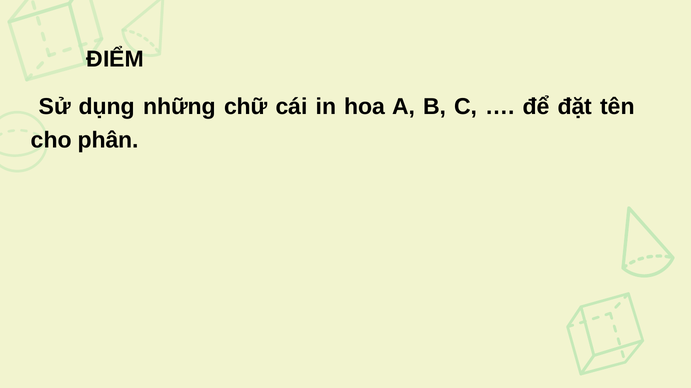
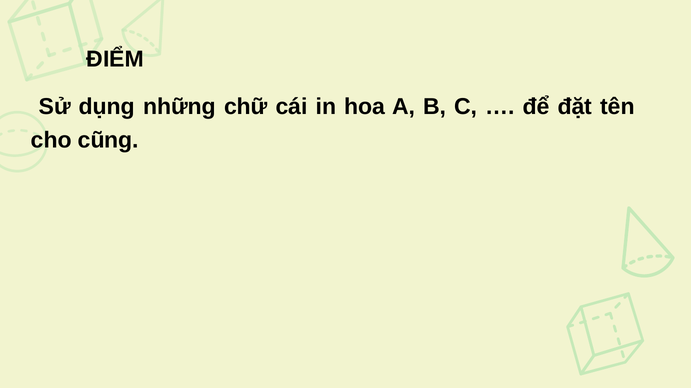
phân: phân -> cũng
